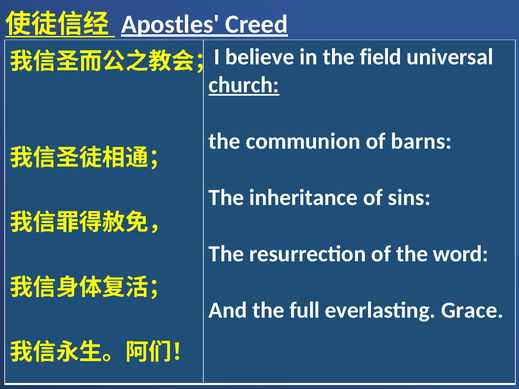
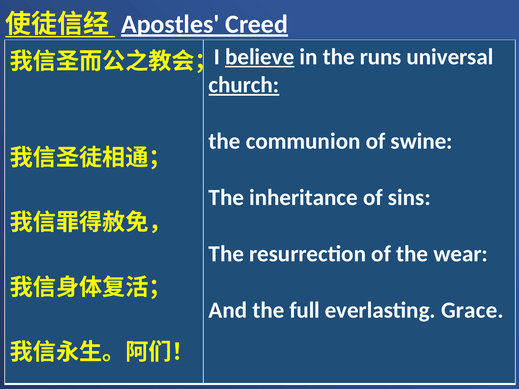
believe underline: none -> present
field: field -> runs
barns: barns -> swine
word: word -> wear
